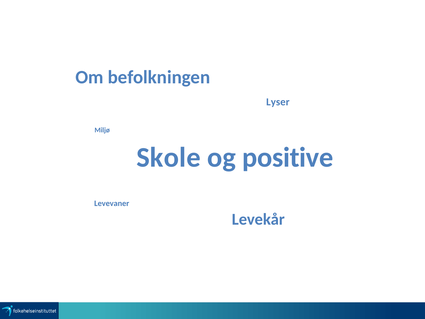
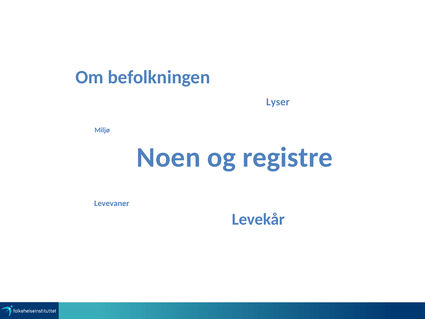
Skole: Skole -> Noen
positive: positive -> registre
